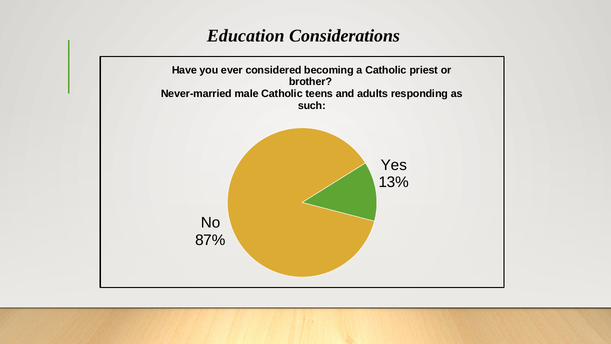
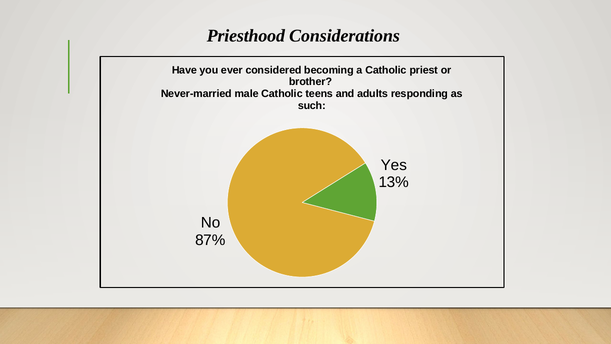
Education: Education -> Priesthood
